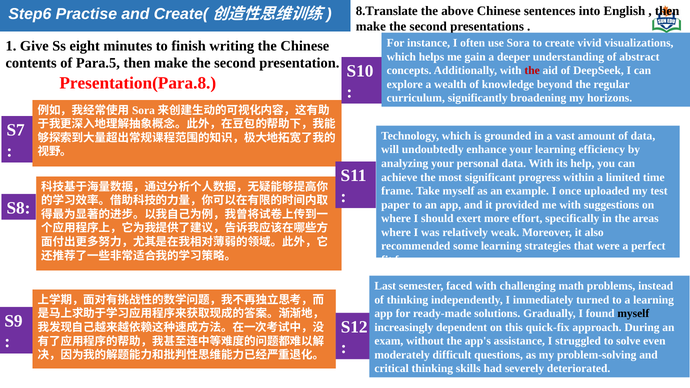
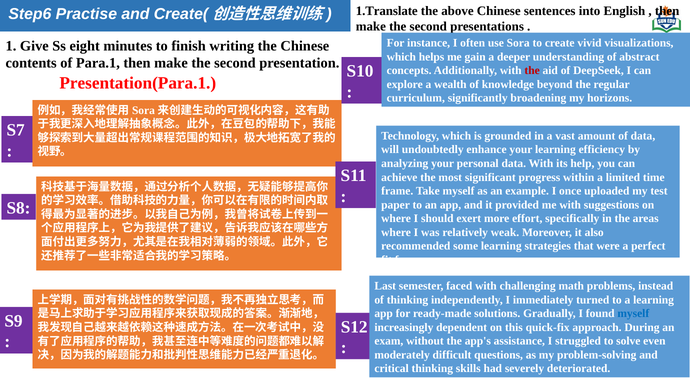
8.Translate: 8.Translate -> 1.Translate
Para.5: Para.5 -> Para.1
Presentation(Para.8: Presentation(Para.8 -> Presentation(Para.1
myself at (633, 314) colour: black -> blue
